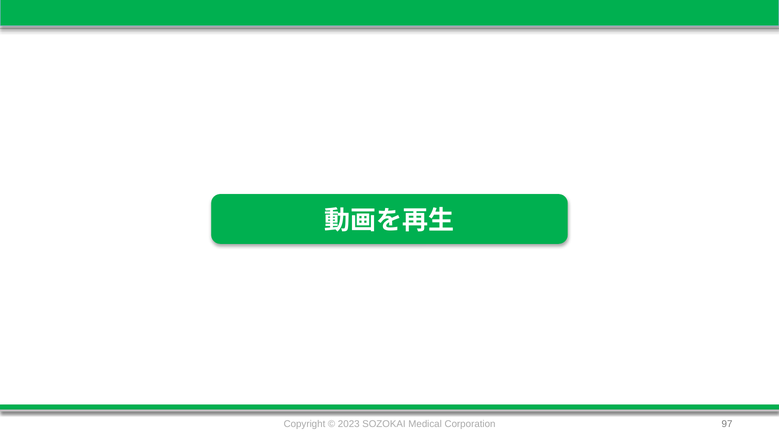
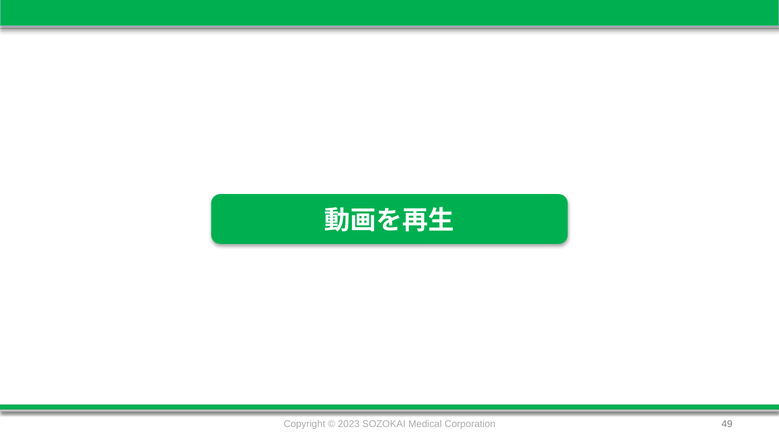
97: 97 -> 49
